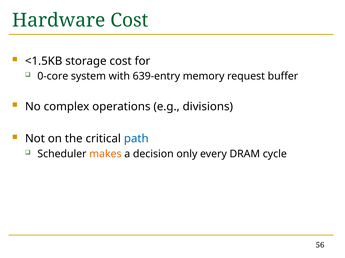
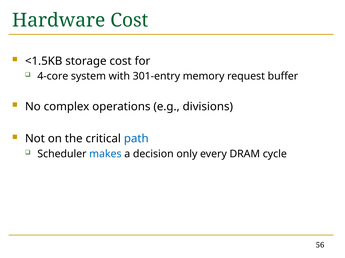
0-core: 0-core -> 4-core
639-entry: 639-entry -> 301-entry
makes colour: orange -> blue
